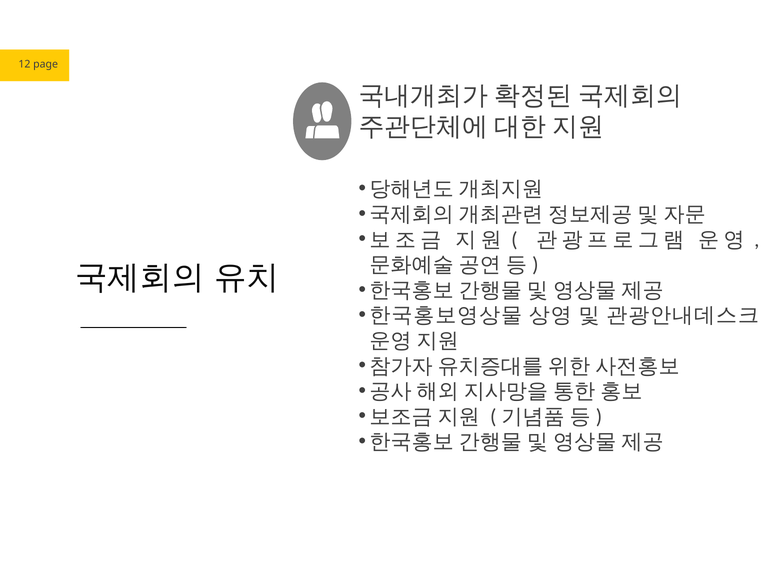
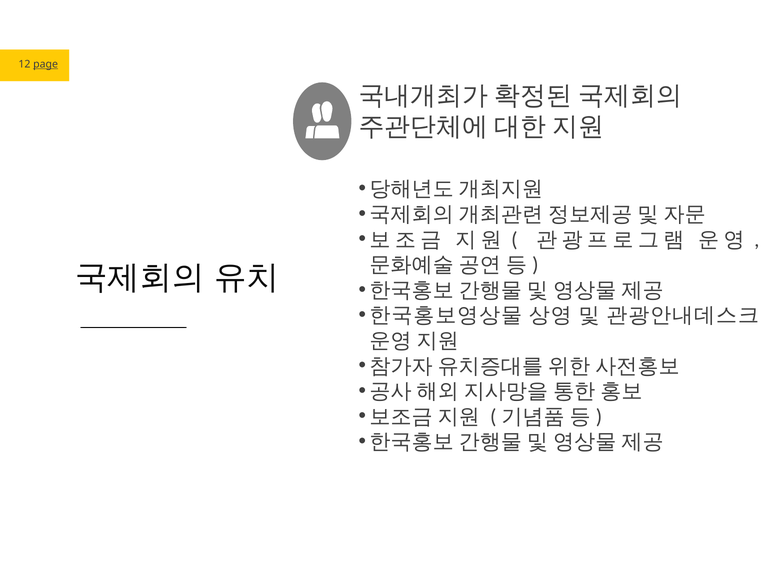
page underline: none -> present
